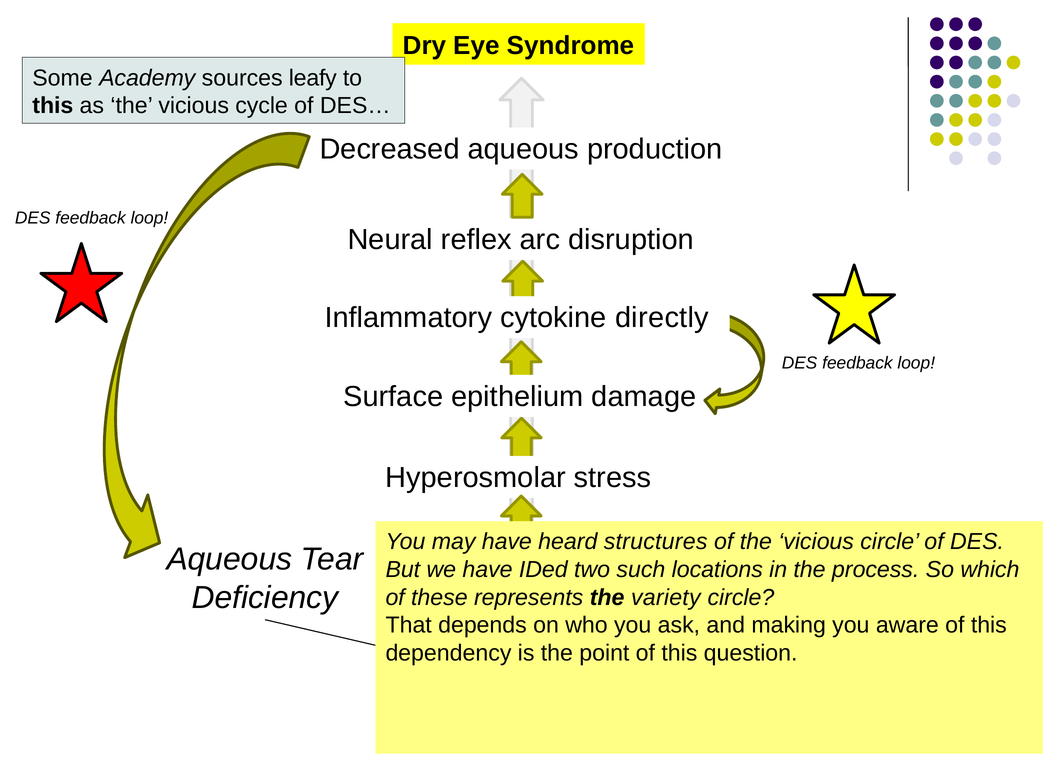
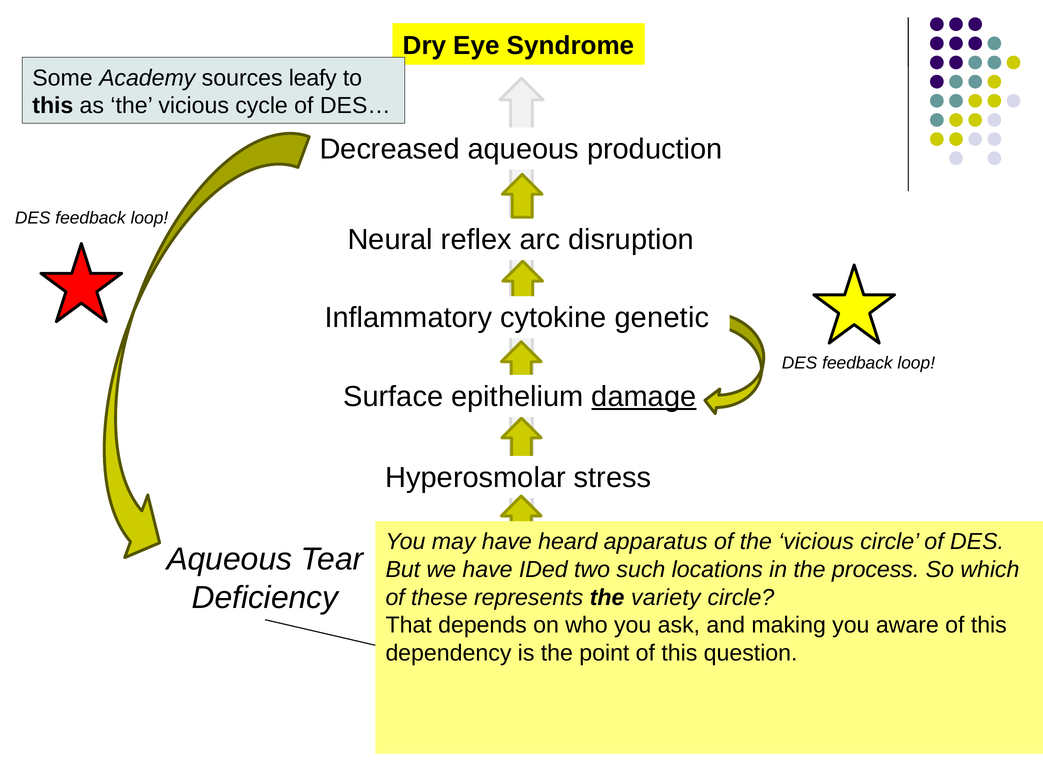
directly: directly -> genetic
damage underline: none -> present
structures: structures -> apparatus
